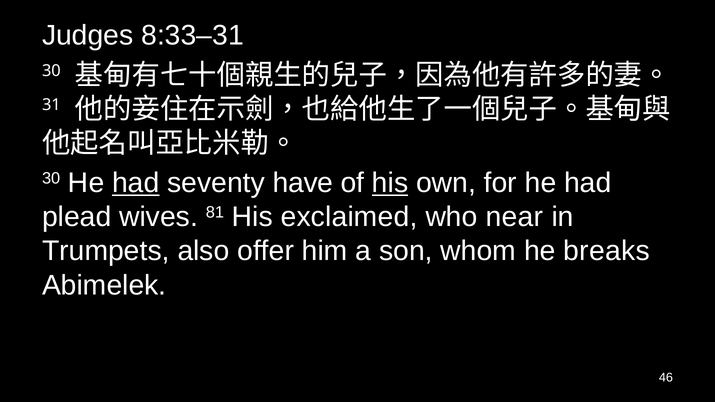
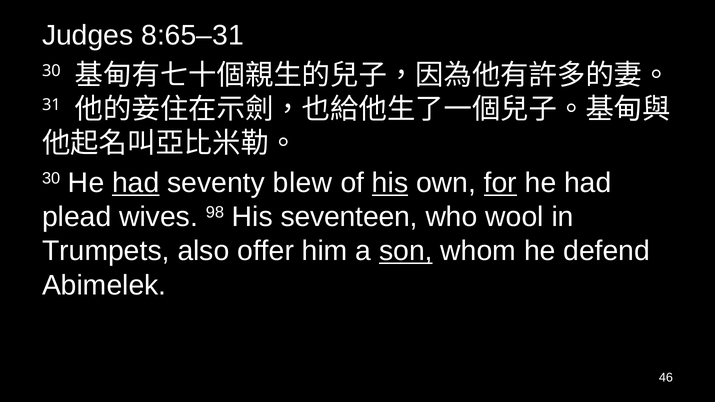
8:33–31: 8:33–31 -> 8:65–31
have: have -> blew
for underline: none -> present
81: 81 -> 98
exclaimed: exclaimed -> seventeen
near: near -> wool
son underline: none -> present
breaks: breaks -> defend
